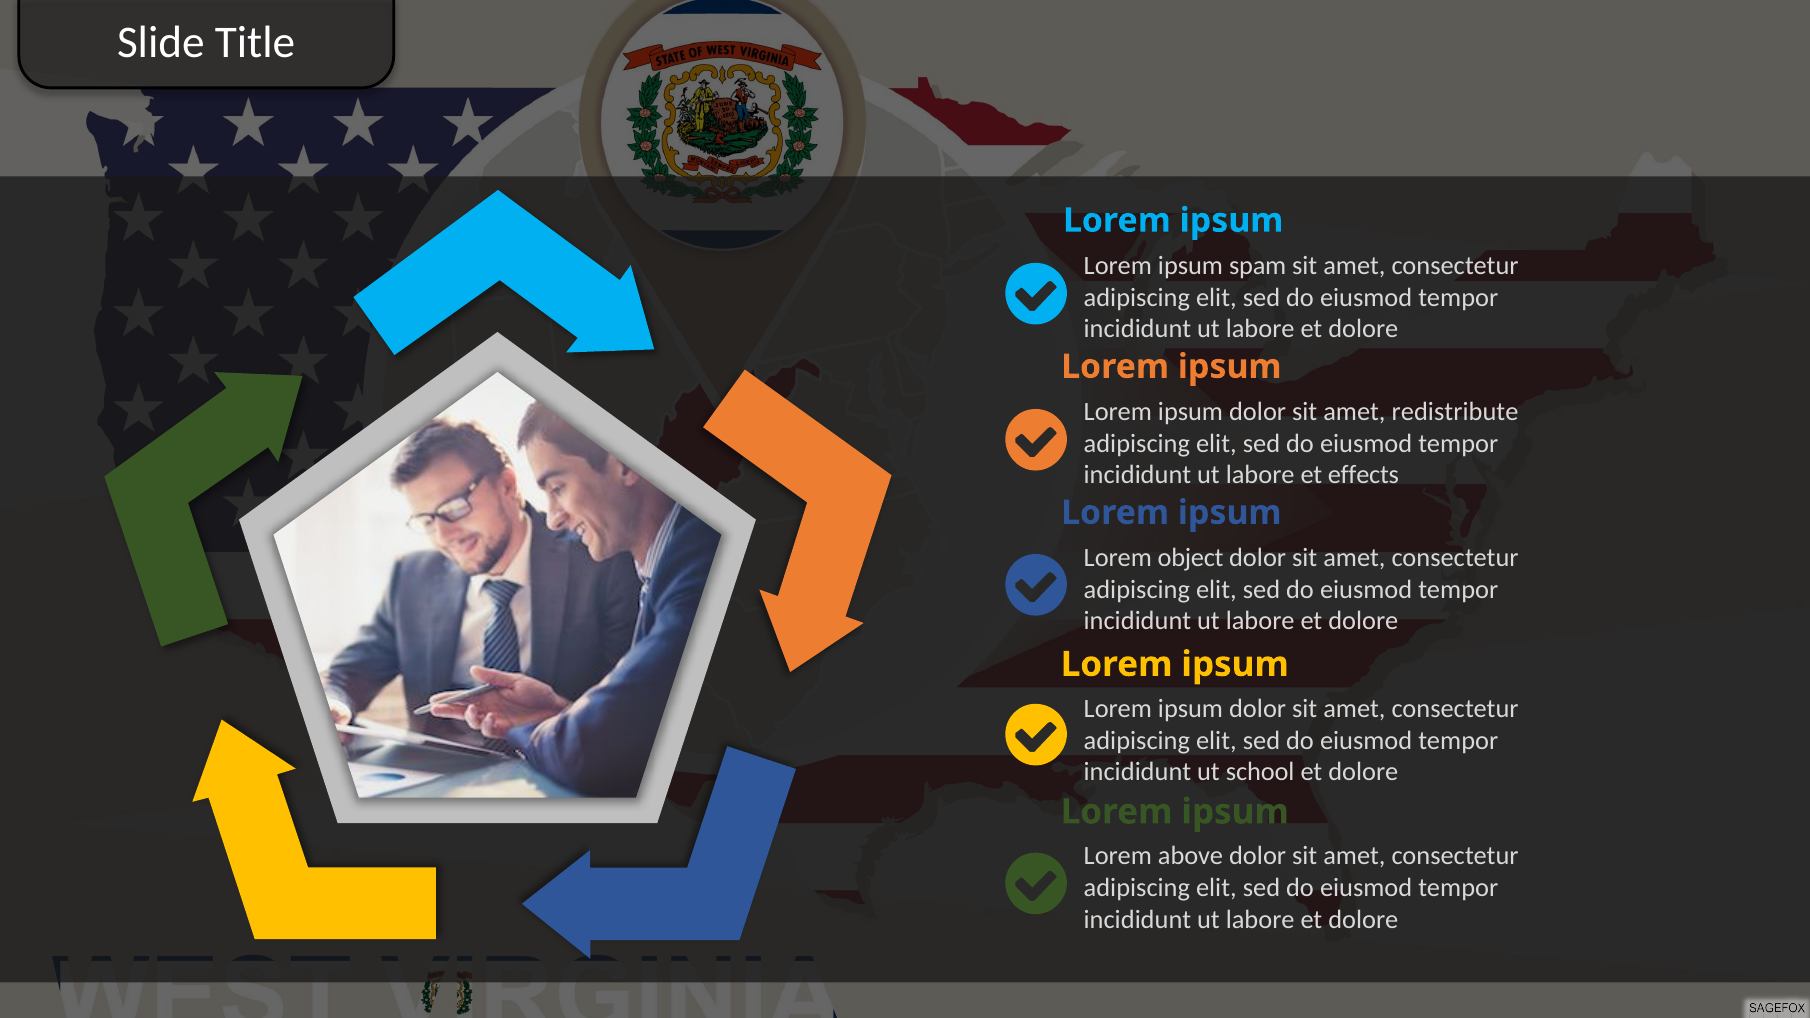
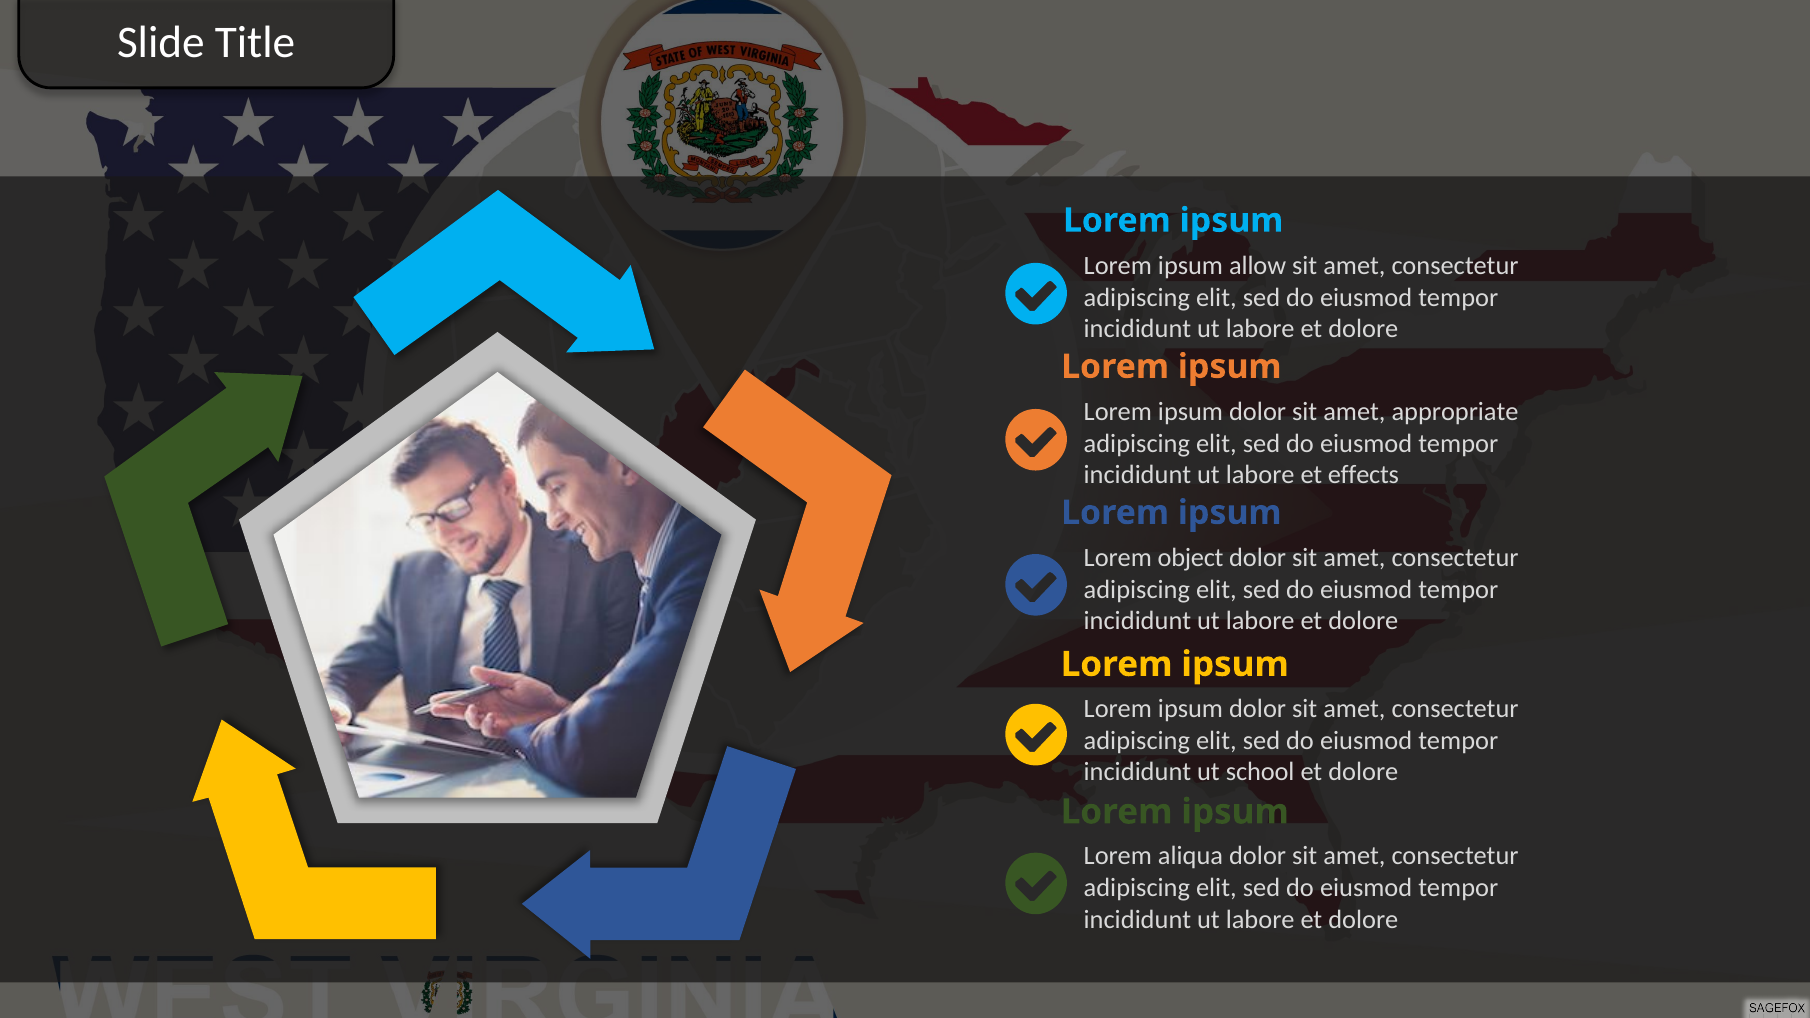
spam: spam -> allow
redistribute: redistribute -> appropriate
above: above -> aliqua
